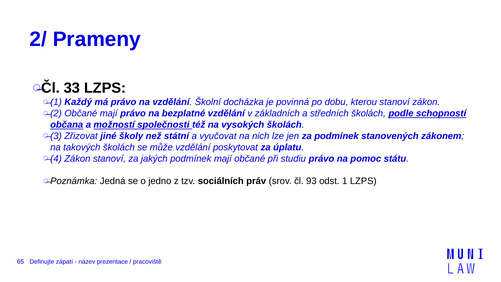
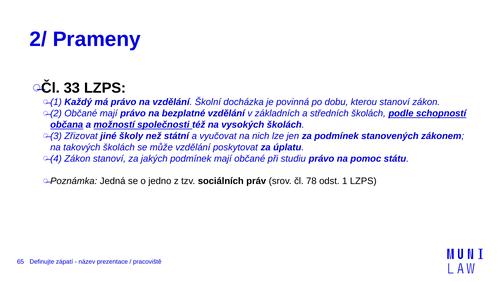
93: 93 -> 78
